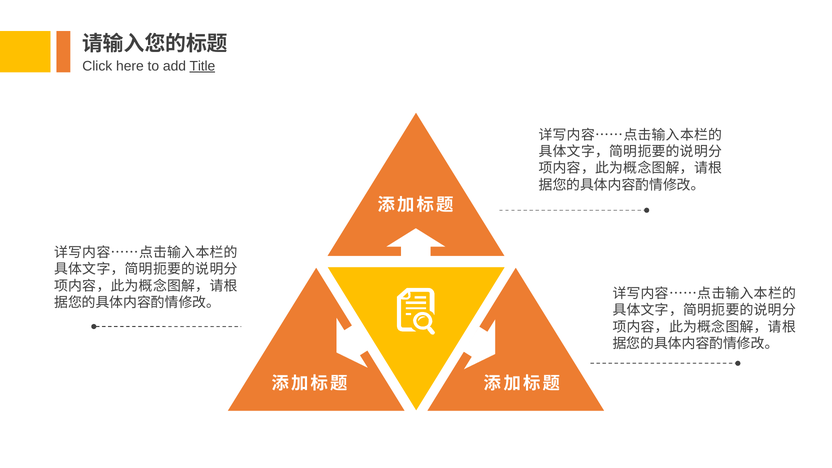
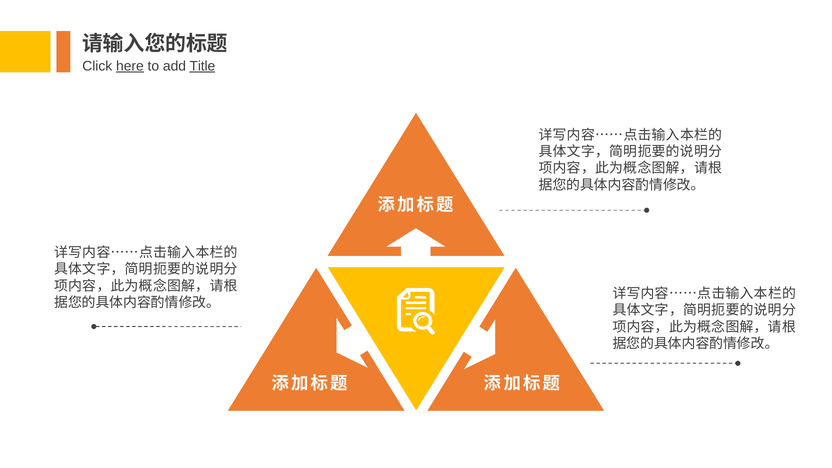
here underline: none -> present
